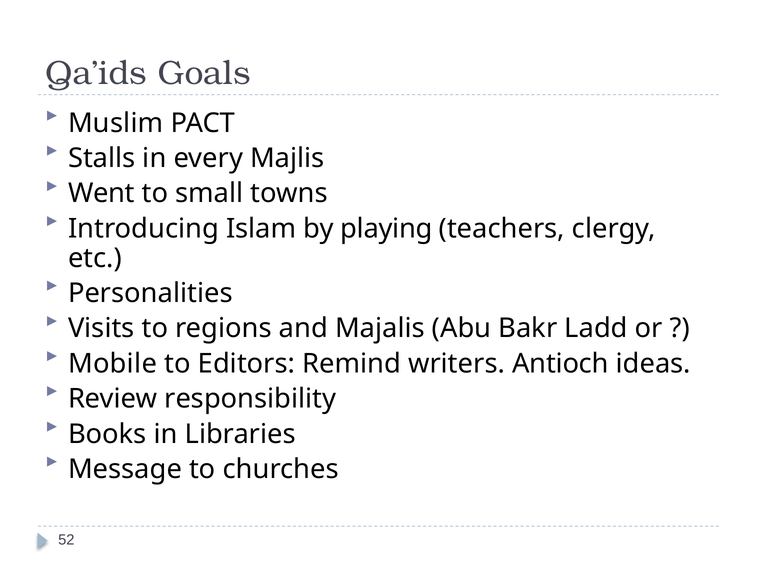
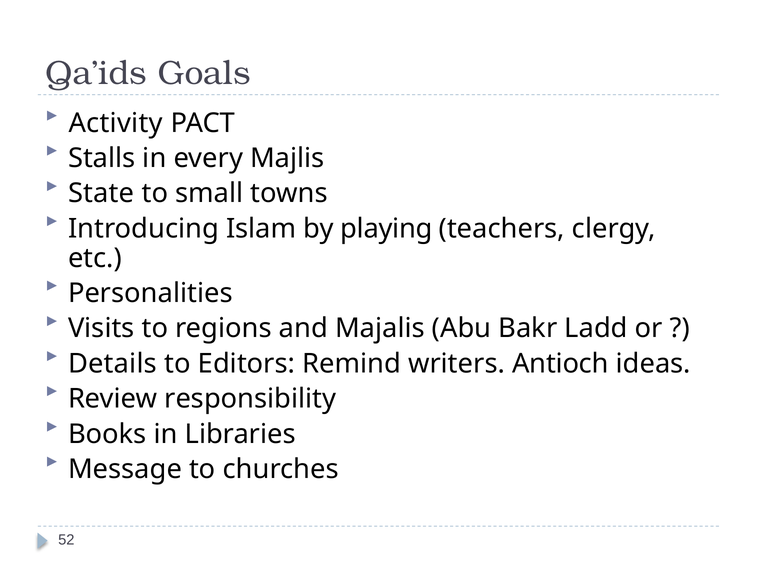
Muslim: Muslim -> Activity
Went: Went -> State
Mobile: Mobile -> Details
